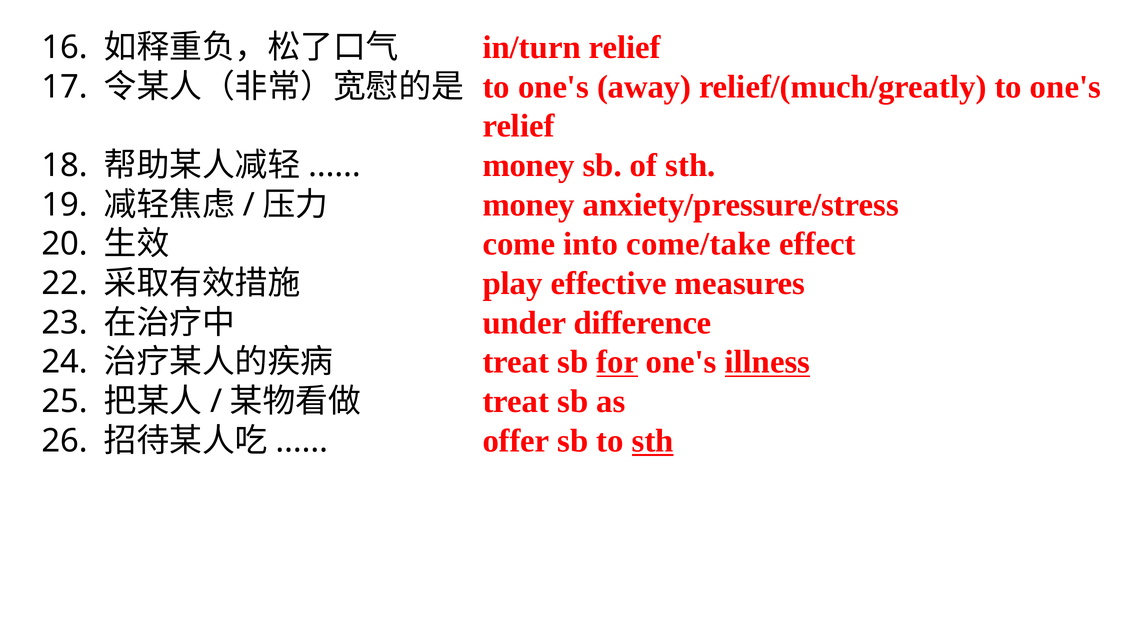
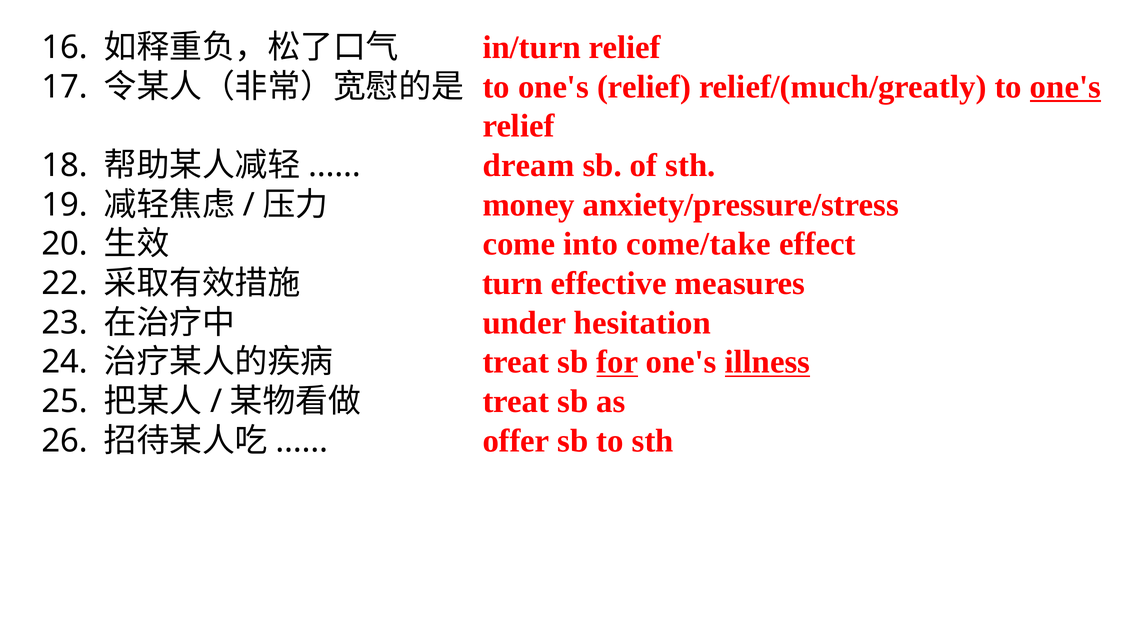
away at (644, 87): away -> relief
one's at (1065, 87) underline: none -> present
money at (529, 165): money -> dream
play: play -> turn
difference: difference -> hesitation
sth at (653, 441) underline: present -> none
